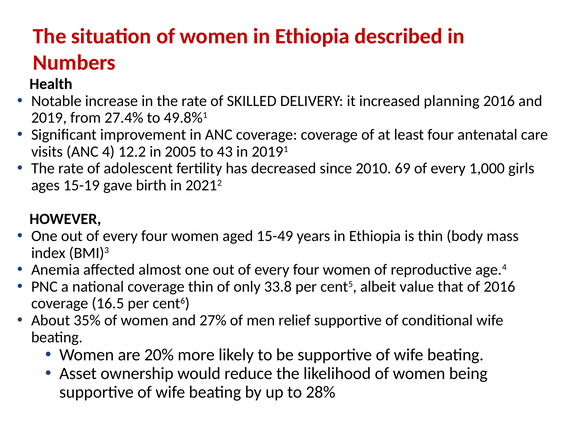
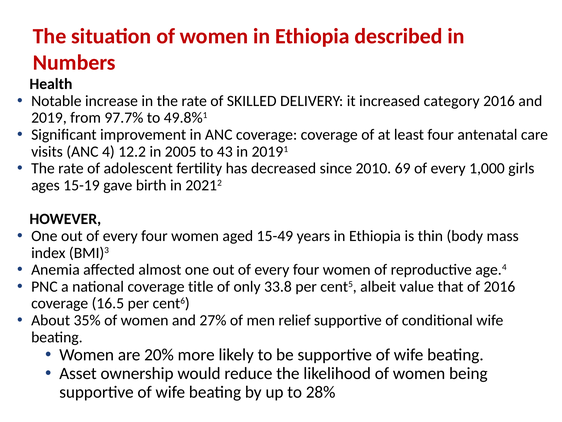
planning: planning -> category
27.4%: 27.4% -> 97.7%
coverage thin: thin -> title
